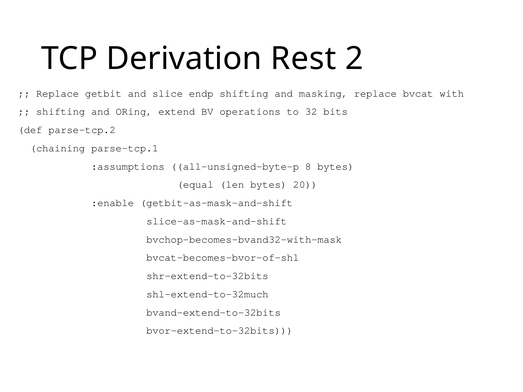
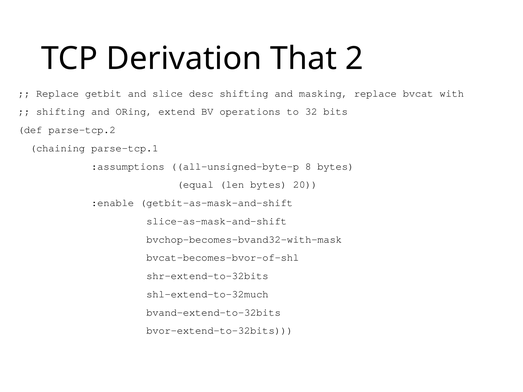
Rest: Rest -> That
endp: endp -> desc
